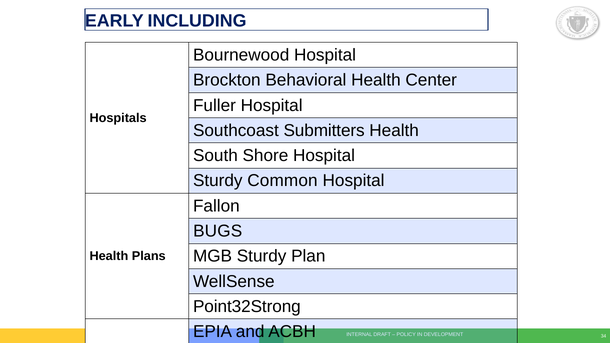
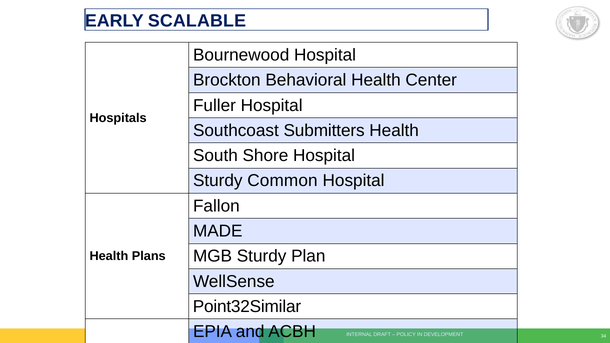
INCLUDING: INCLUDING -> SCALABLE
BUGS: BUGS -> MADE
Point32Strong: Point32Strong -> Point32Similar
